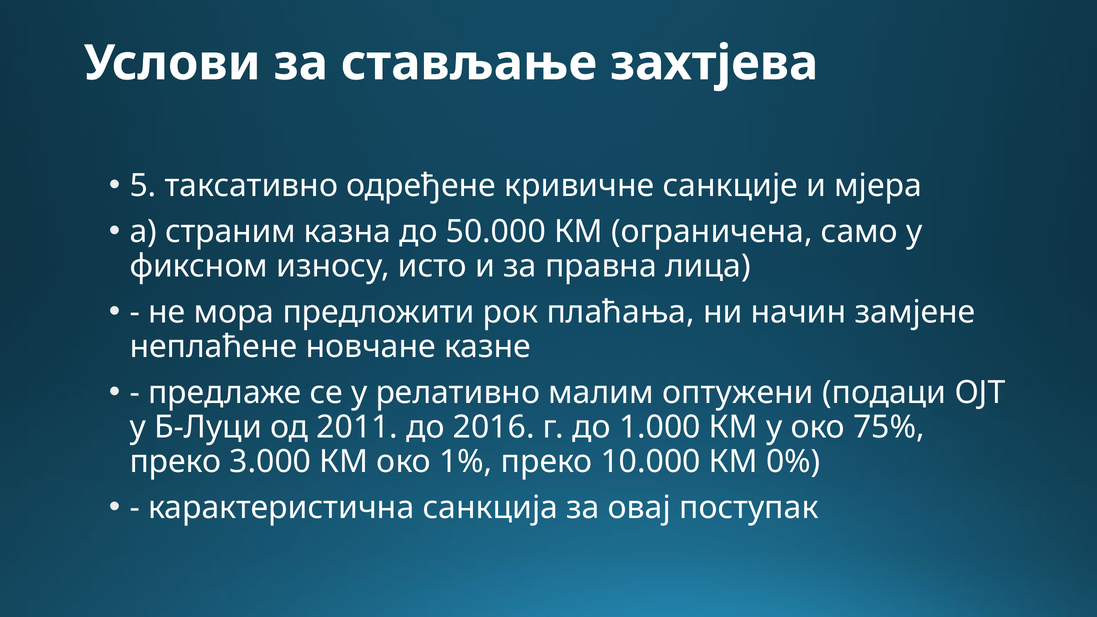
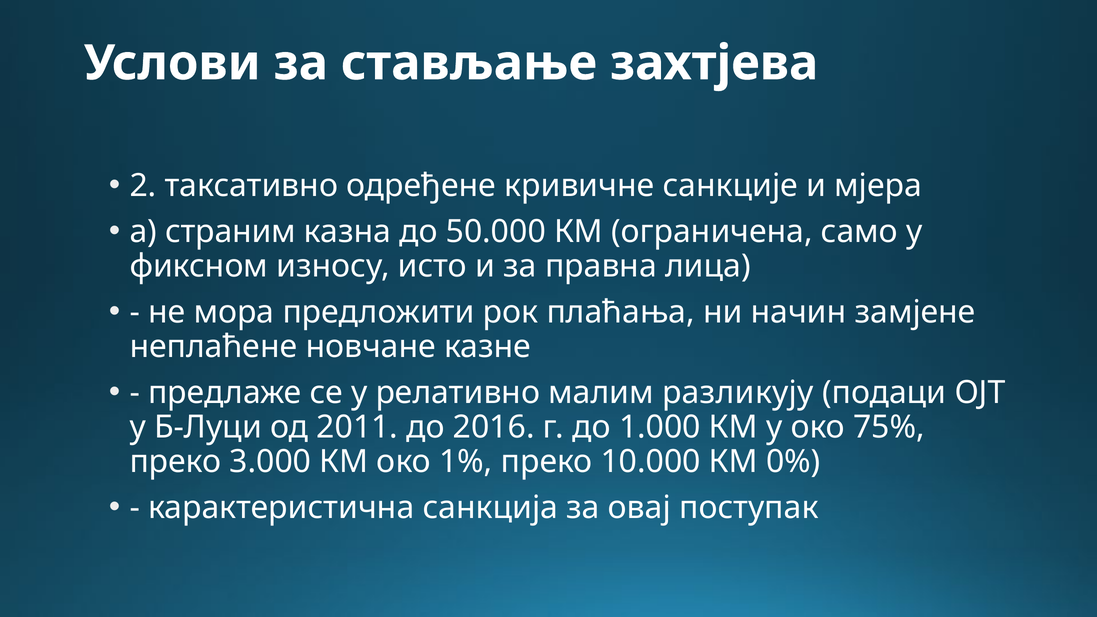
5: 5 -> 2
оптужени: оптужени -> разликују
